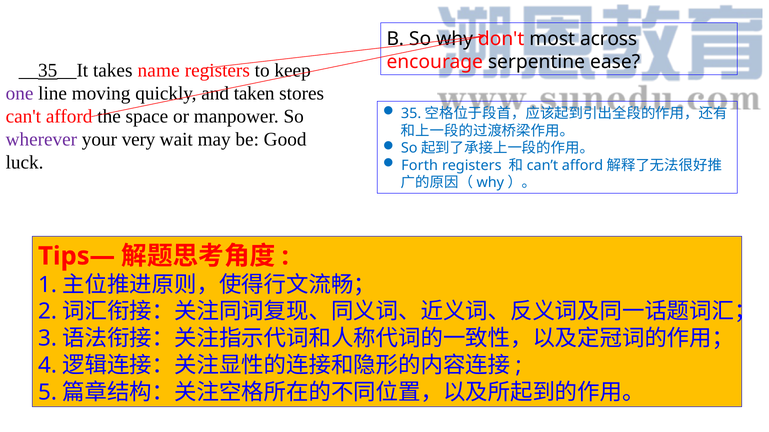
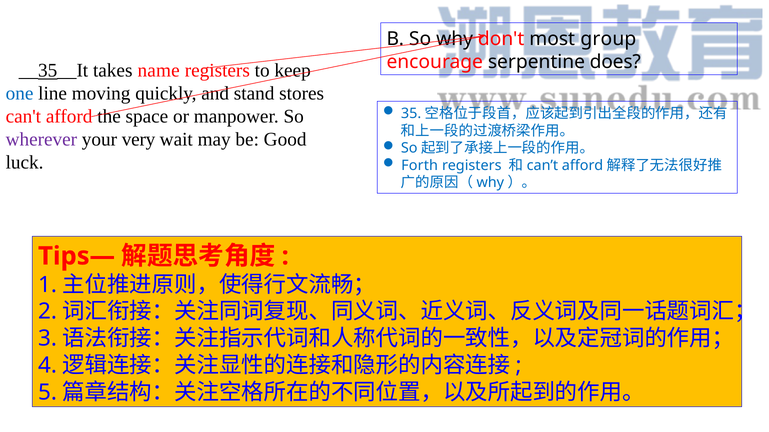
across: across -> group
ease: ease -> does
one colour: purple -> blue
taken: taken -> stand
